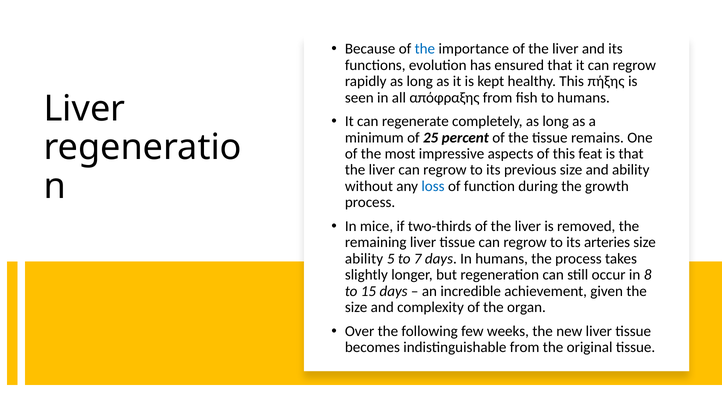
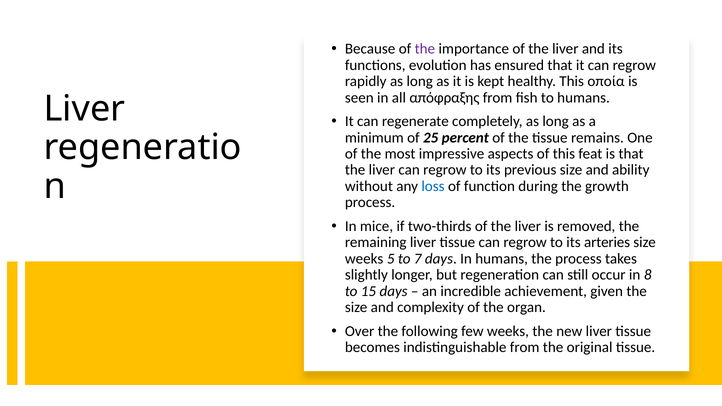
the at (425, 49) colour: blue -> purple
πήξης: πήξης -> οποία
ability at (364, 259): ability -> weeks
